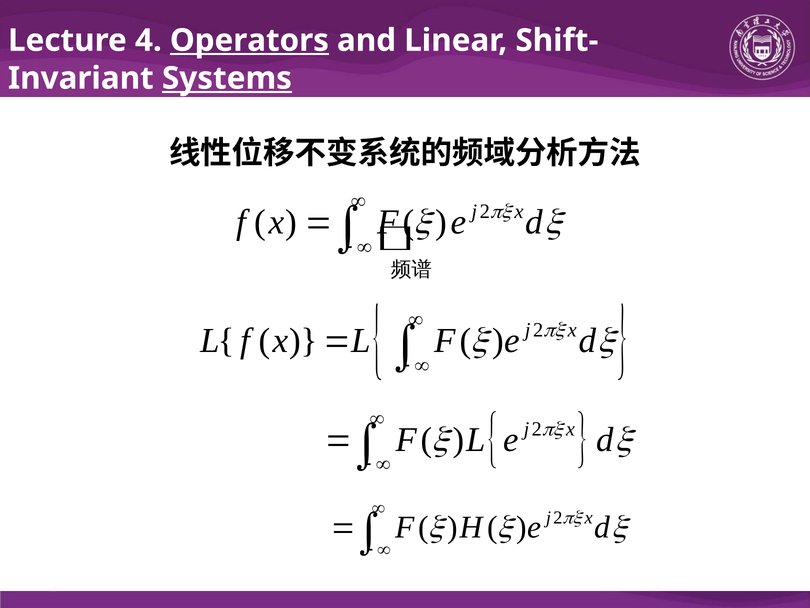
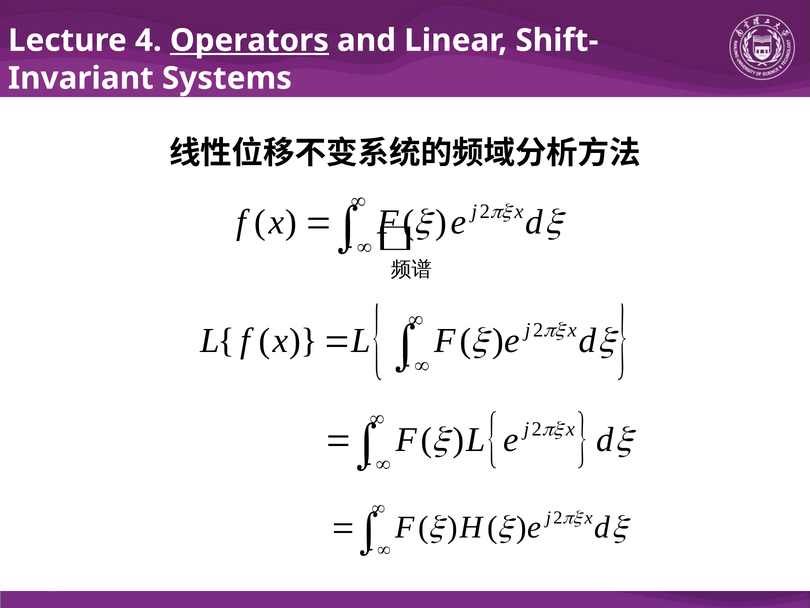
Systems underline: present -> none
